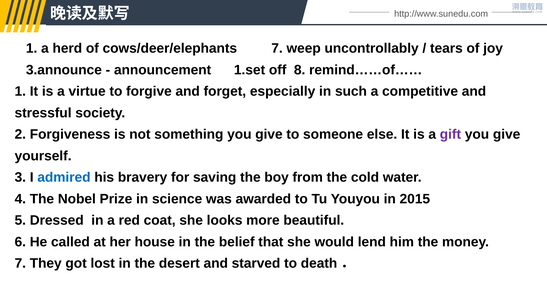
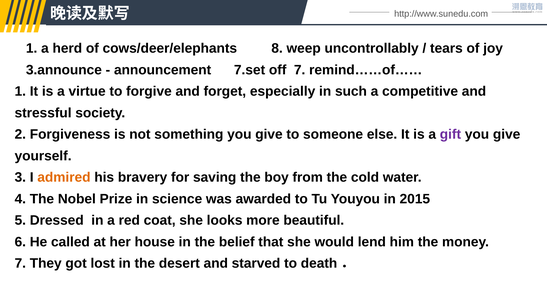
cows/deer/elephants 7: 7 -> 8
1.set: 1.set -> 7.set
off 8: 8 -> 7
admired colour: blue -> orange
